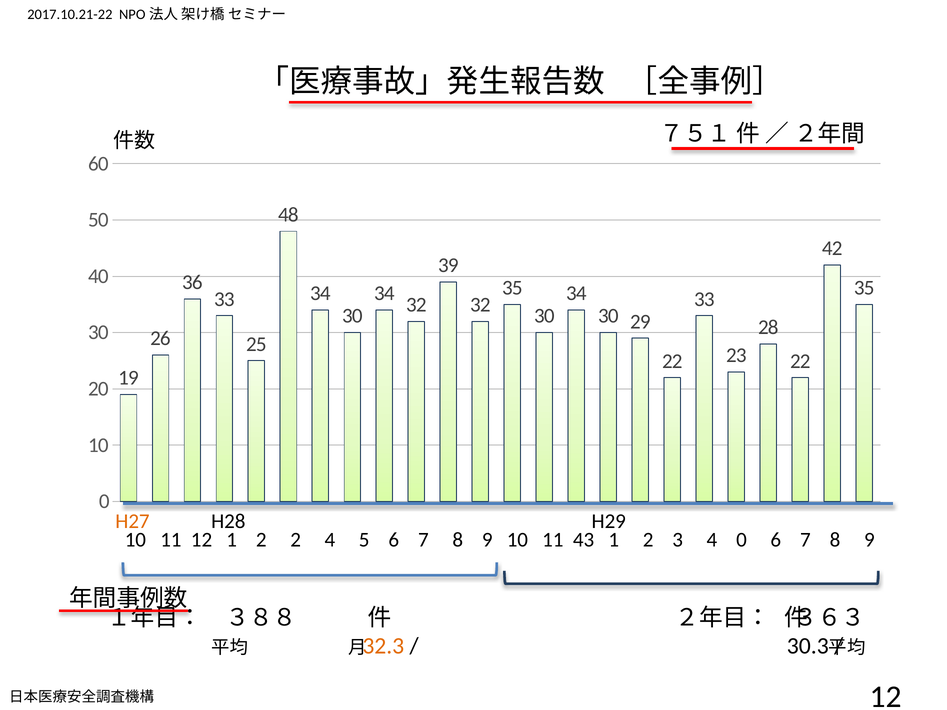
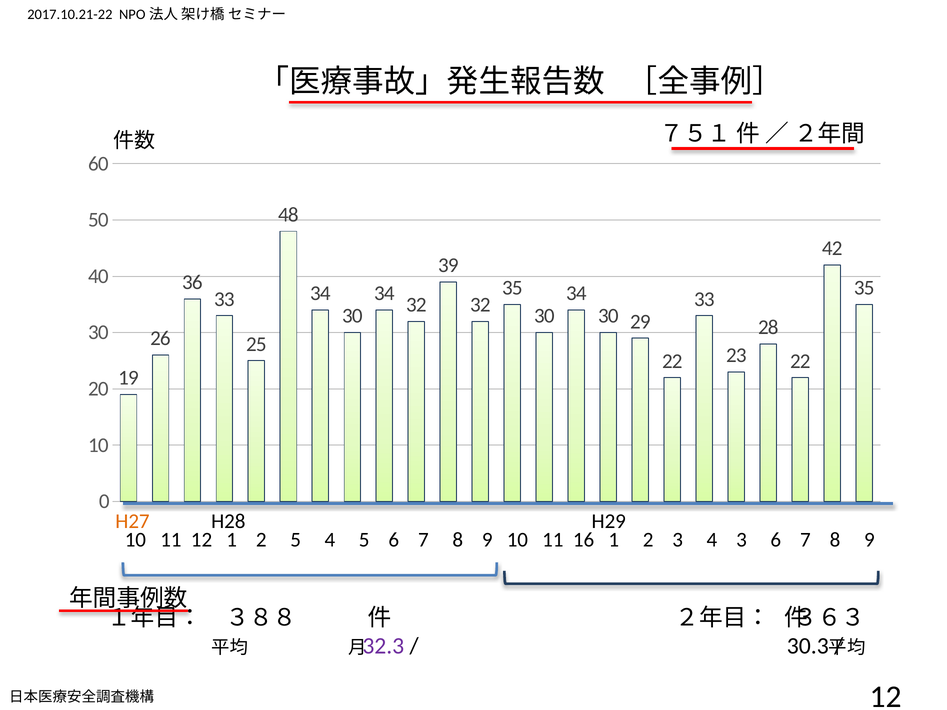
2 2: 2 -> 5
43: 43 -> 16
4 0: 0 -> 3
32.3 colour: orange -> purple
